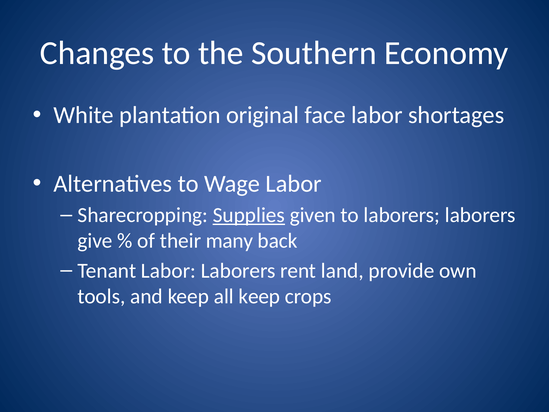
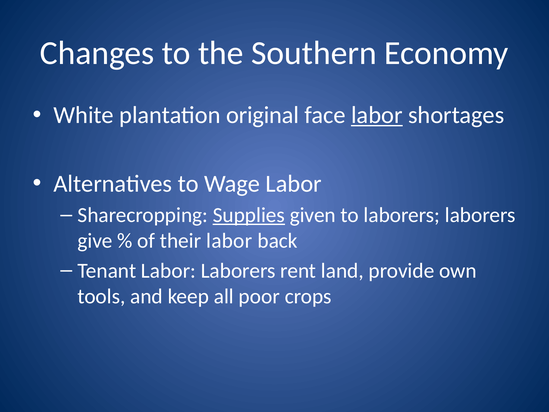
labor at (377, 115) underline: none -> present
their many: many -> labor
all keep: keep -> poor
